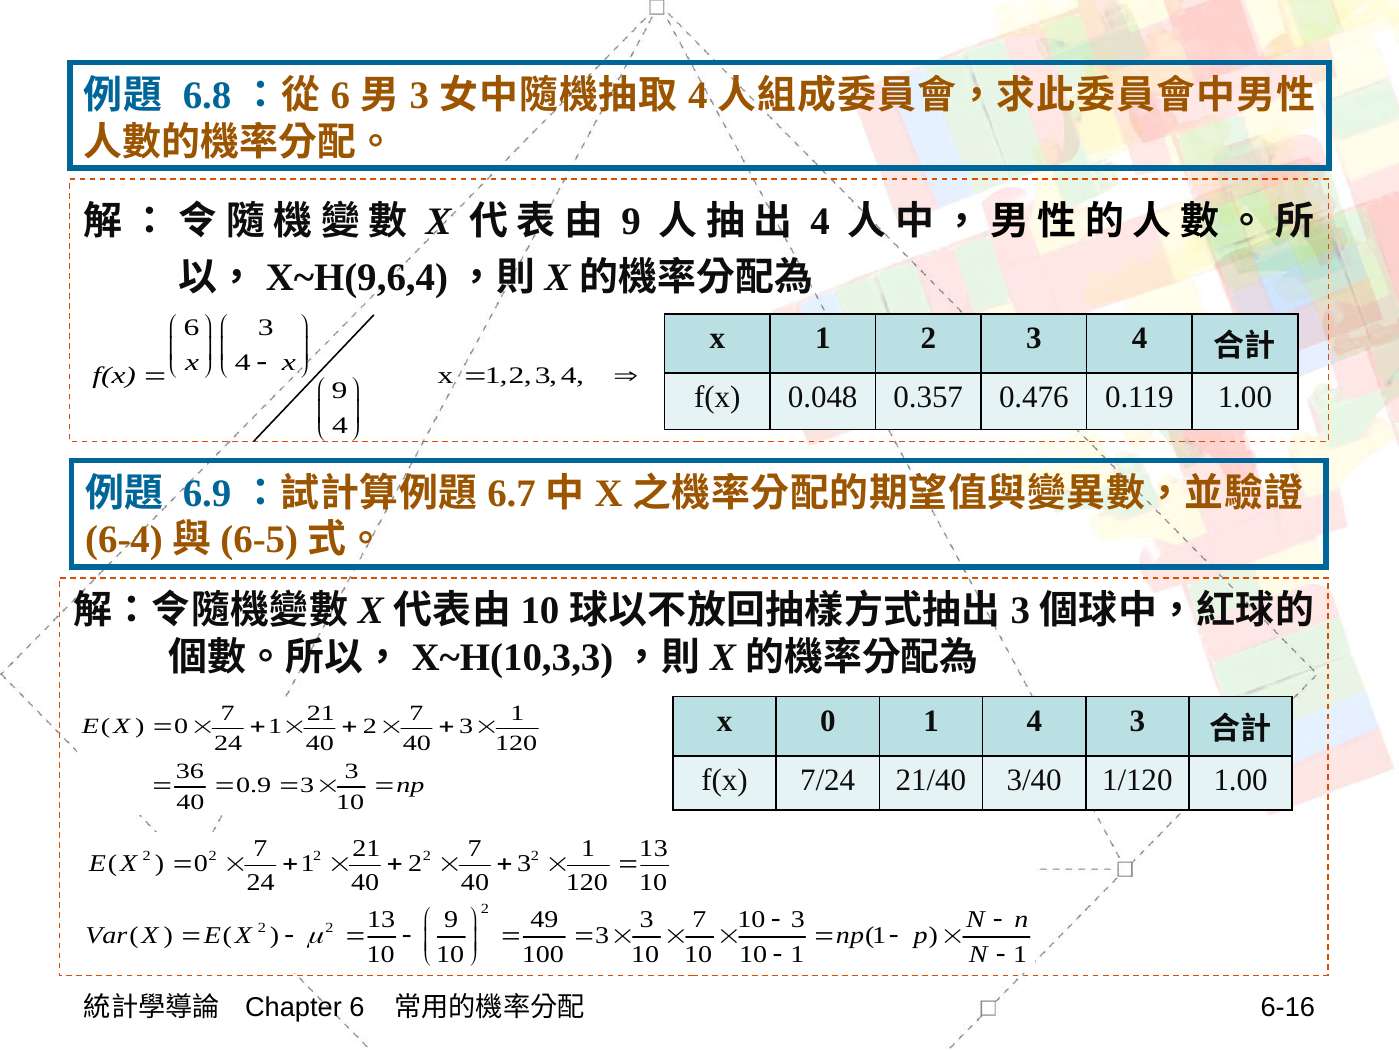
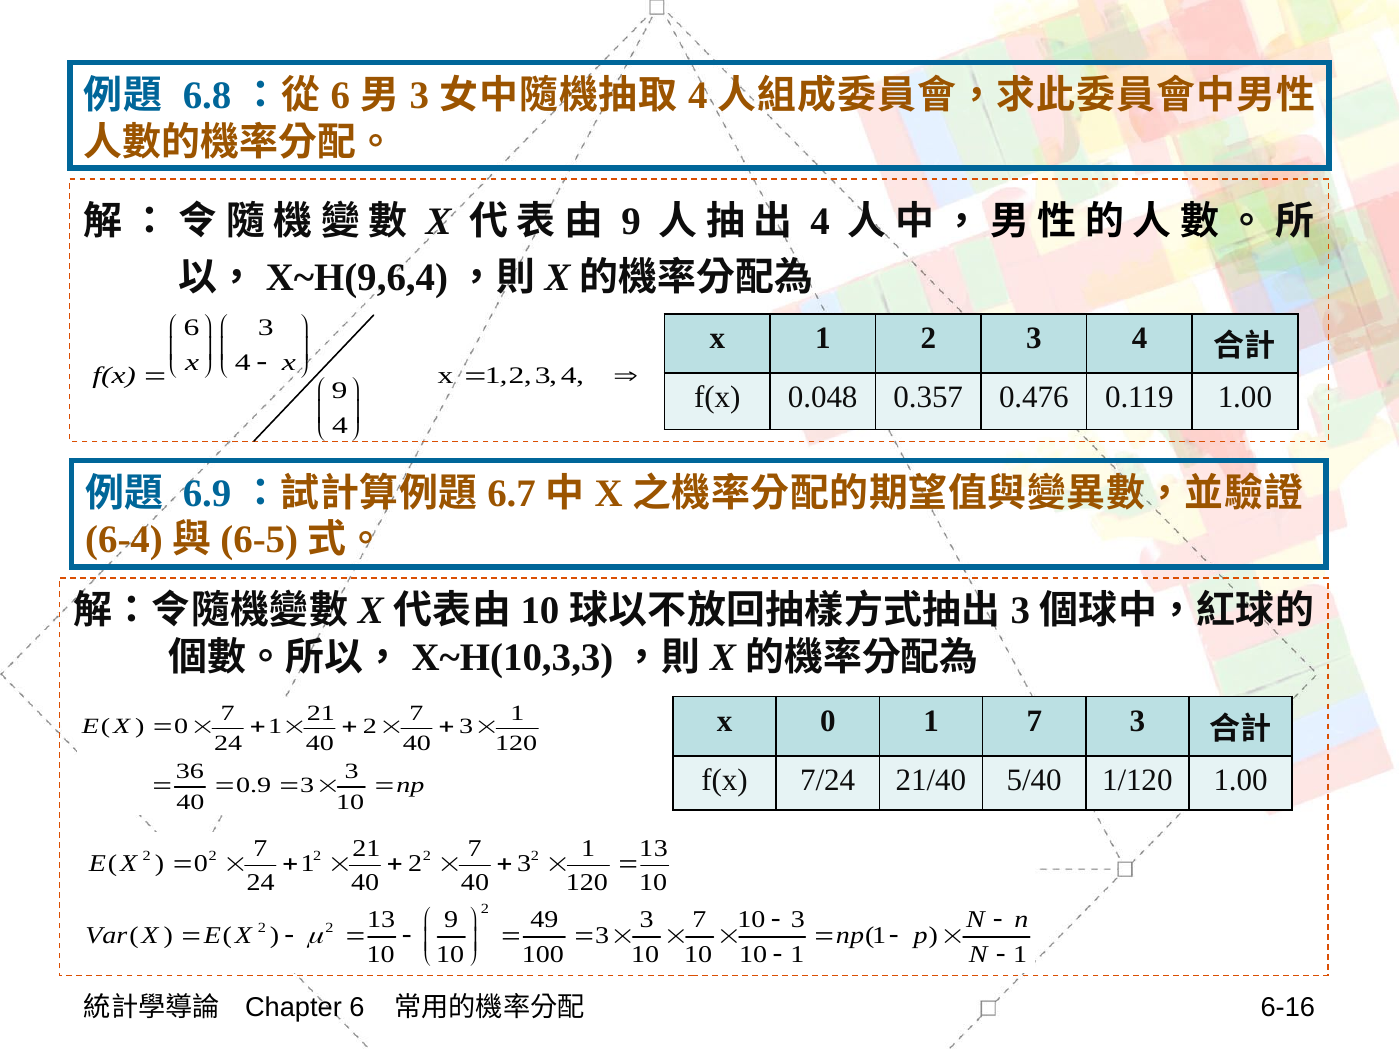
1 4: 4 -> 7
3/40: 3/40 -> 5/40
